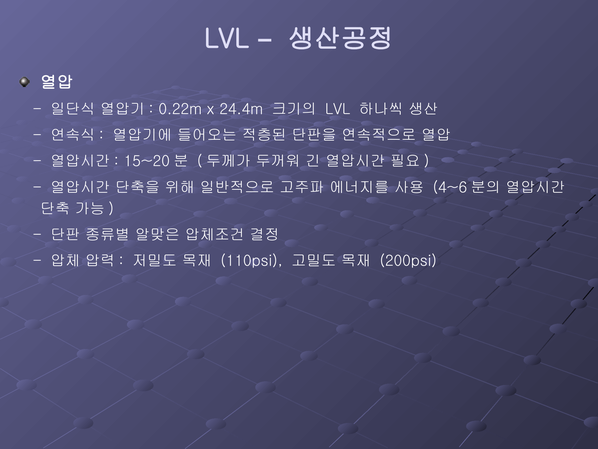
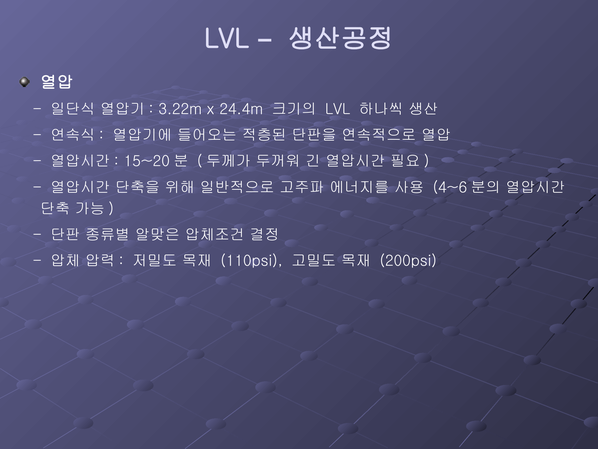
0.22m: 0.22m -> 3.22m
